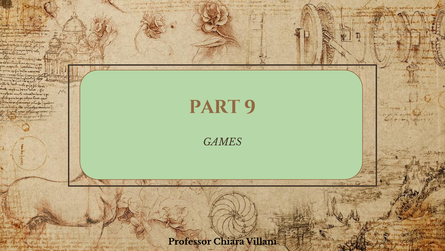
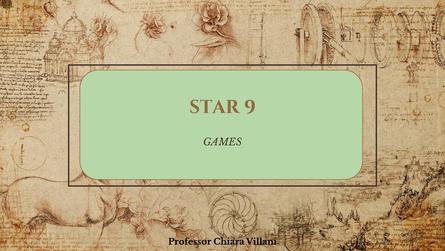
PART: PART -> STAR
